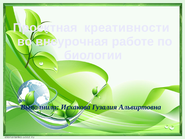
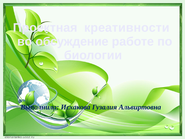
внеурочная: внеурочная -> обсуждение
